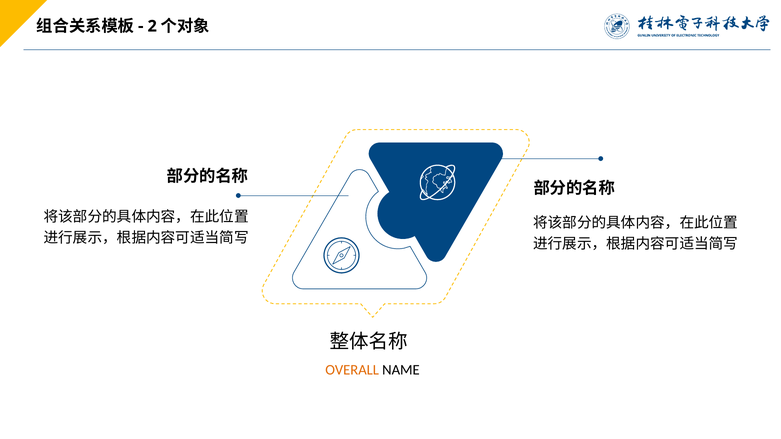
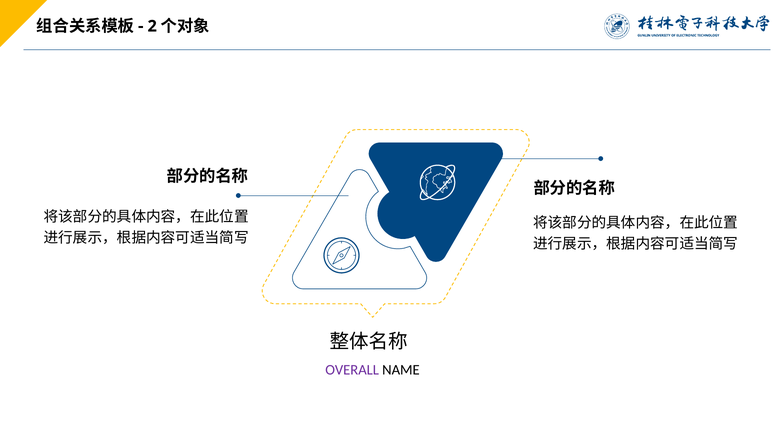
OVERALL colour: orange -> purple
